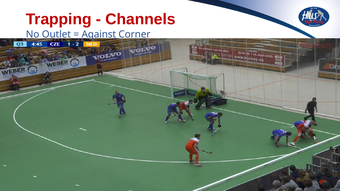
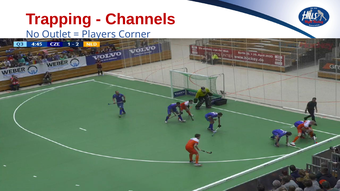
Against: Against -> Players
